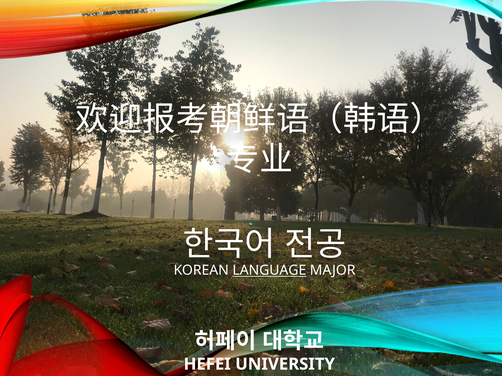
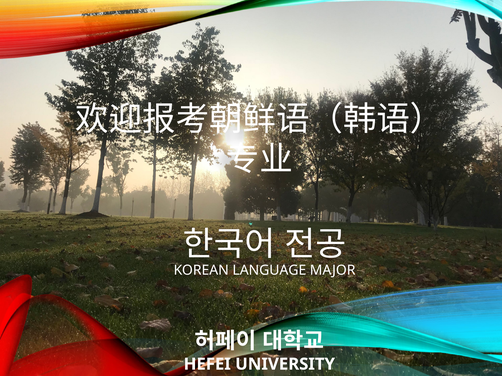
LANGUAGE underline: present -> none
